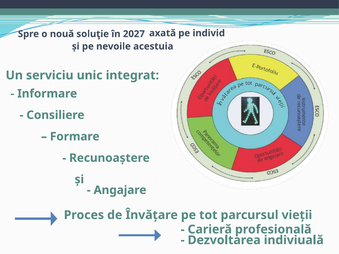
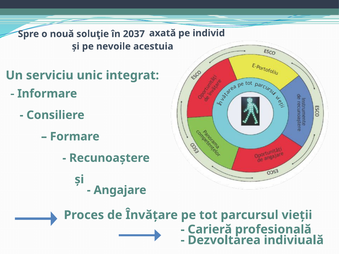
2027: 2027 -> 2037
